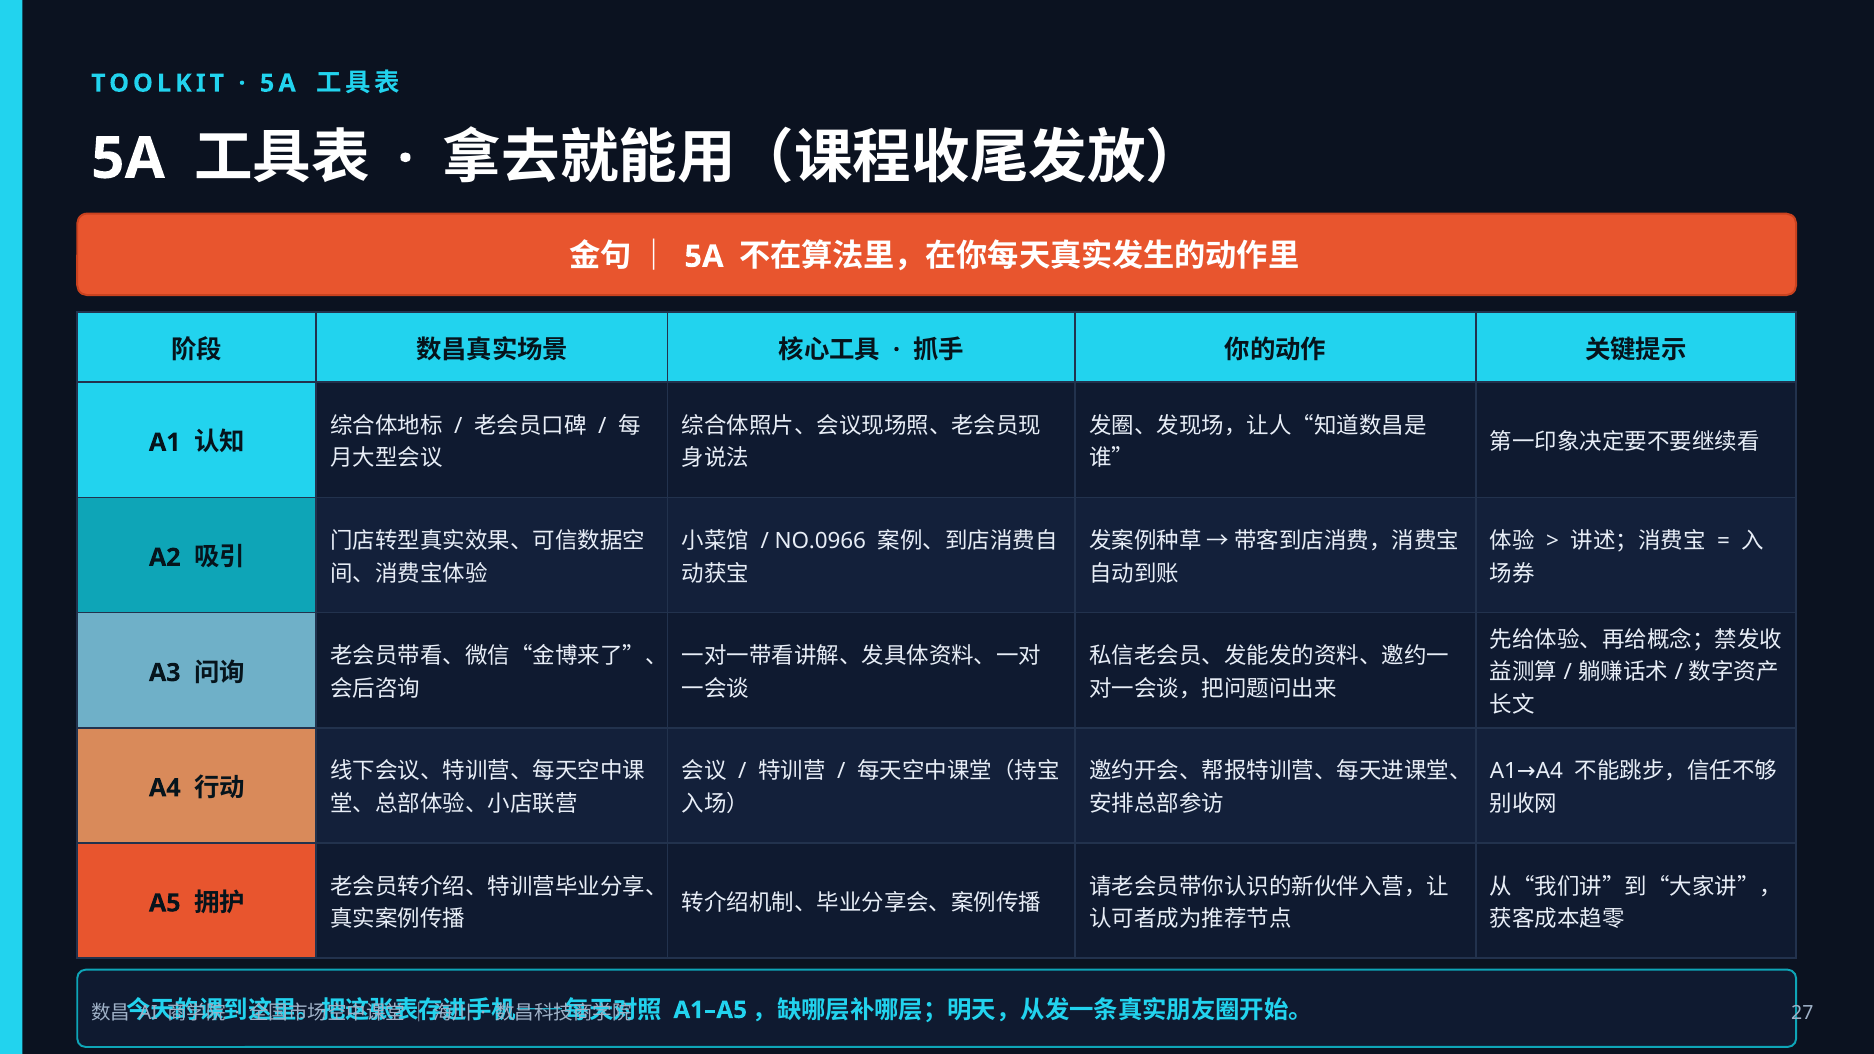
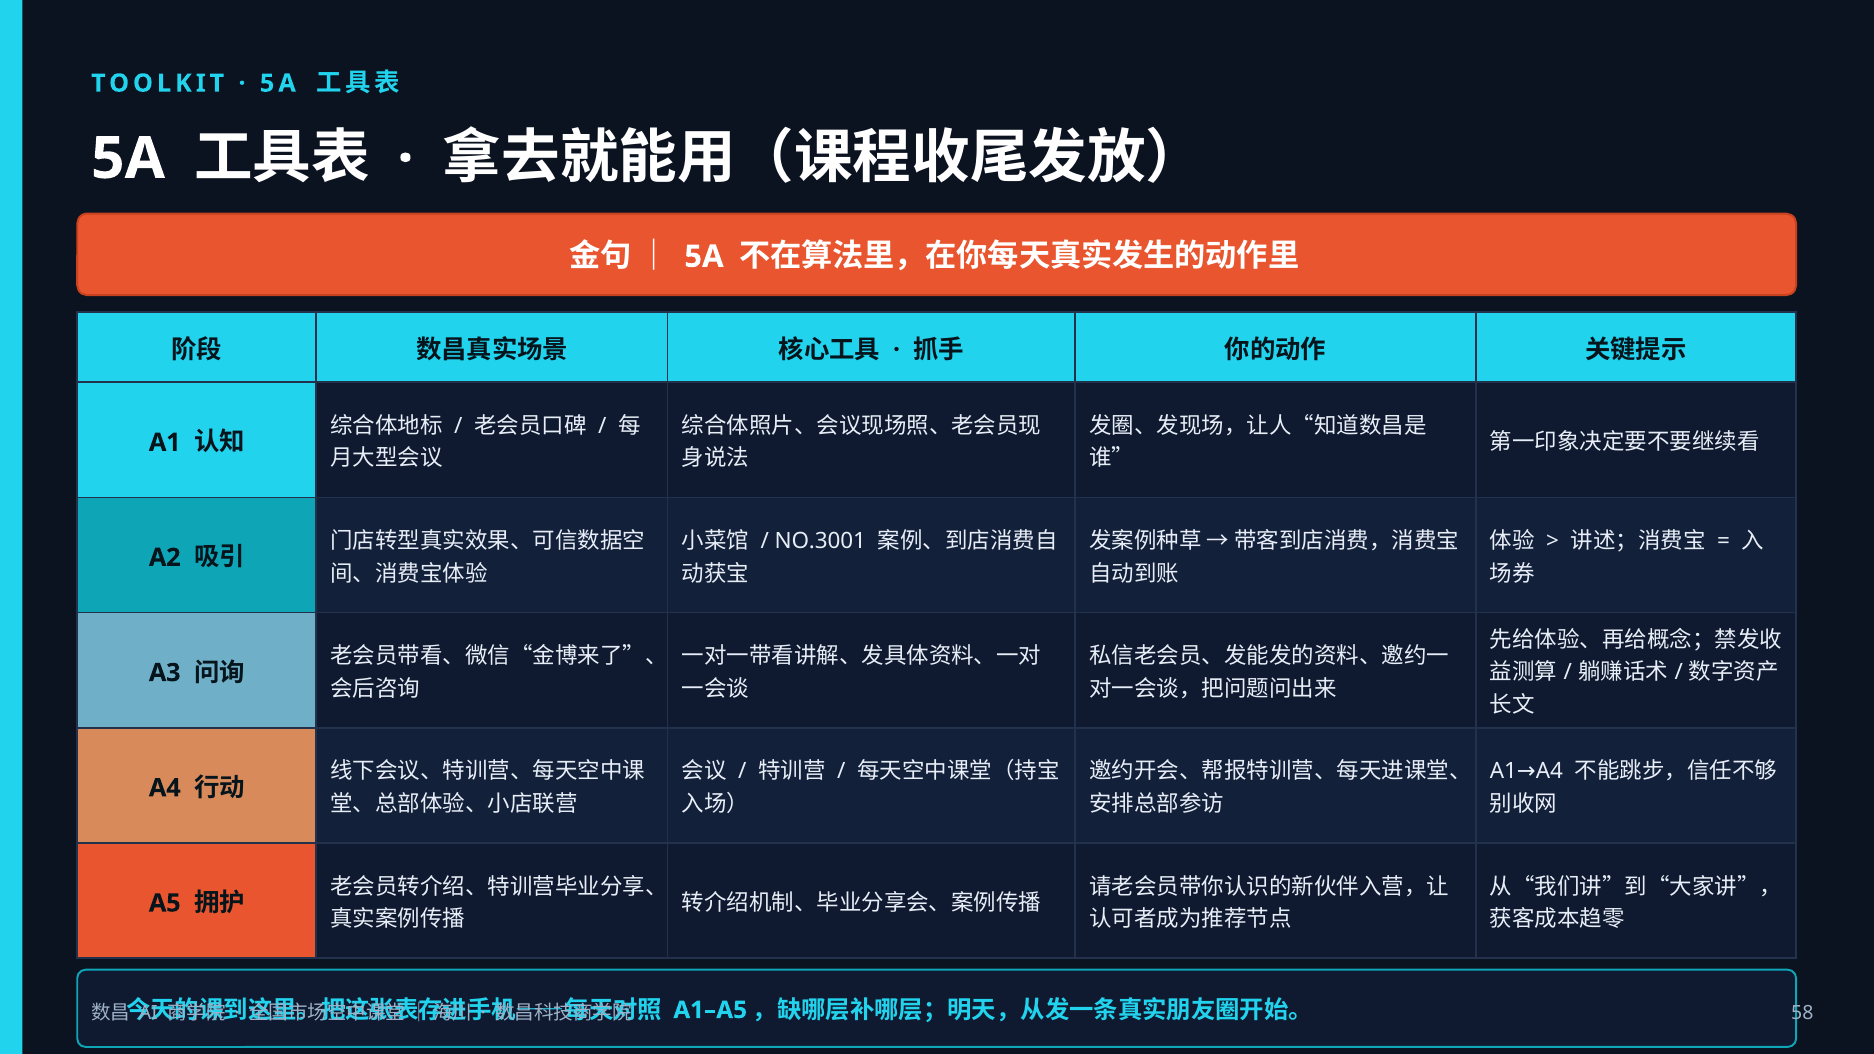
NO.0966: NO.0966 -> NO.3001
27: 27 -> 58
